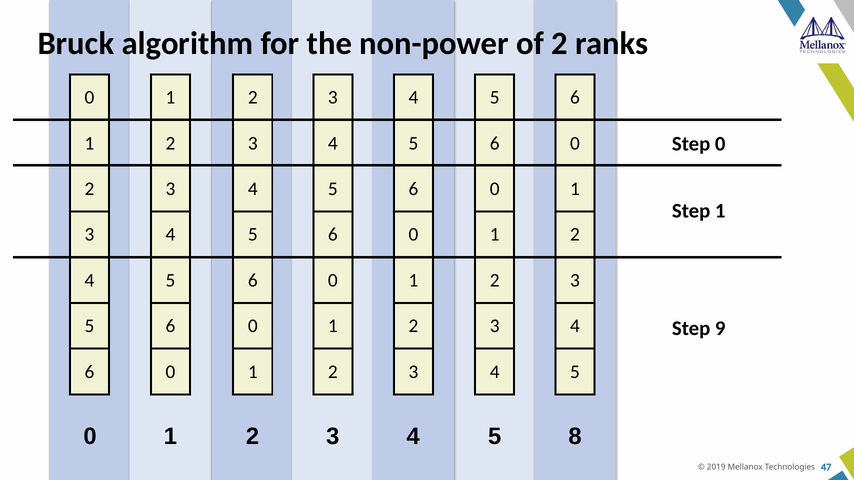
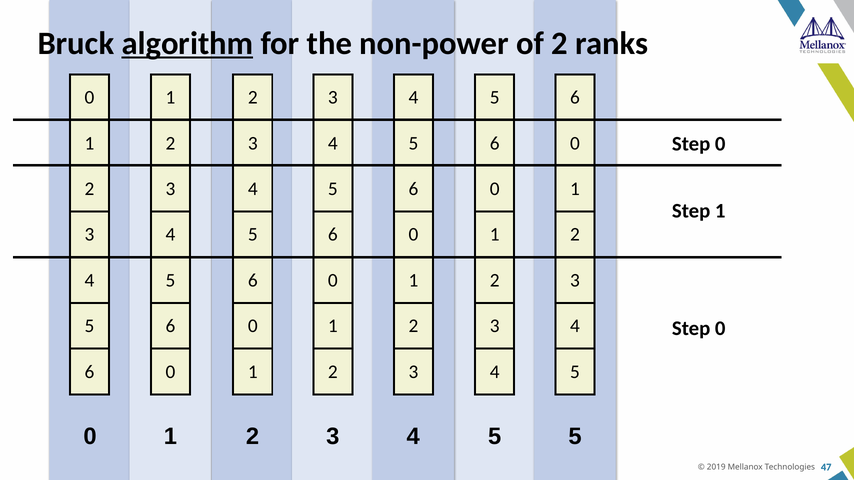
algorithm underline: none -> present
9 at (720, 329): 9 -> 0
5 8: 8 -> 5
